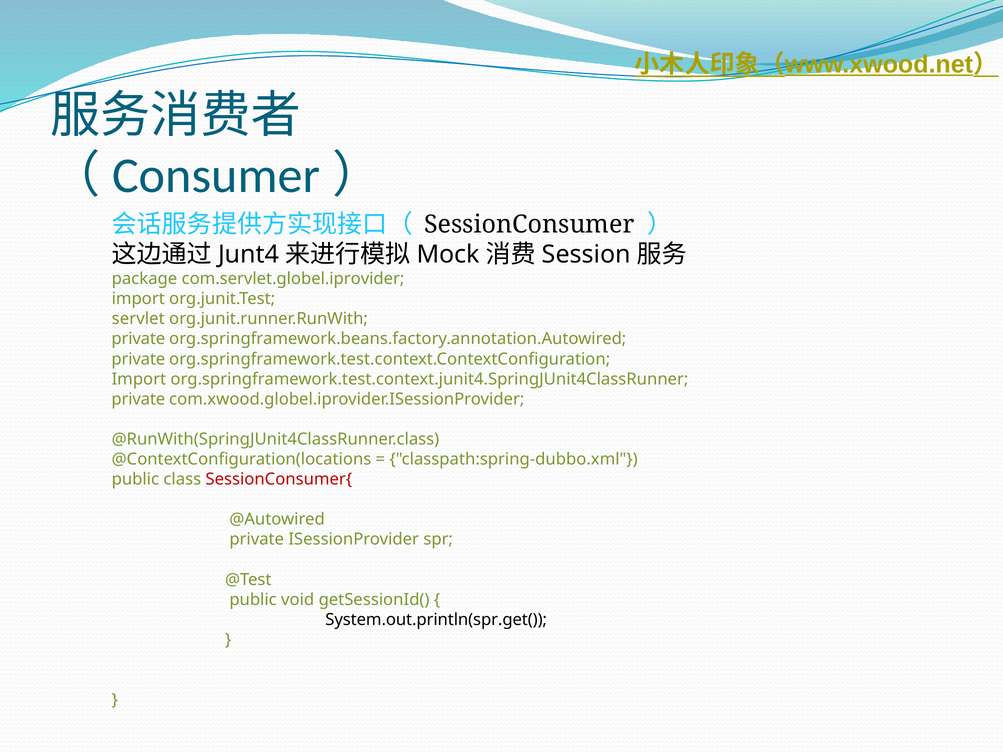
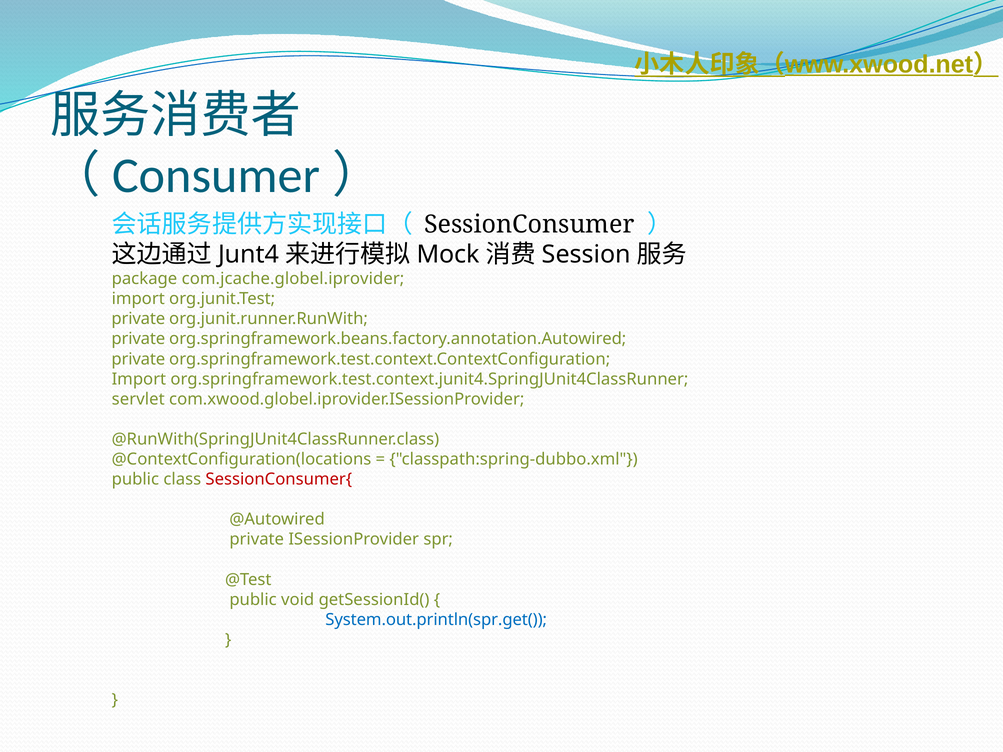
com.servlet.globel.iprovider: com.servlet.globel.iprovider -> com.jcache.globel.iprovider
servlet at (138, 319): servlet -> private
private at (138, 399): private -> servlet
System.out.println(spr.get( colour: black -> blue
